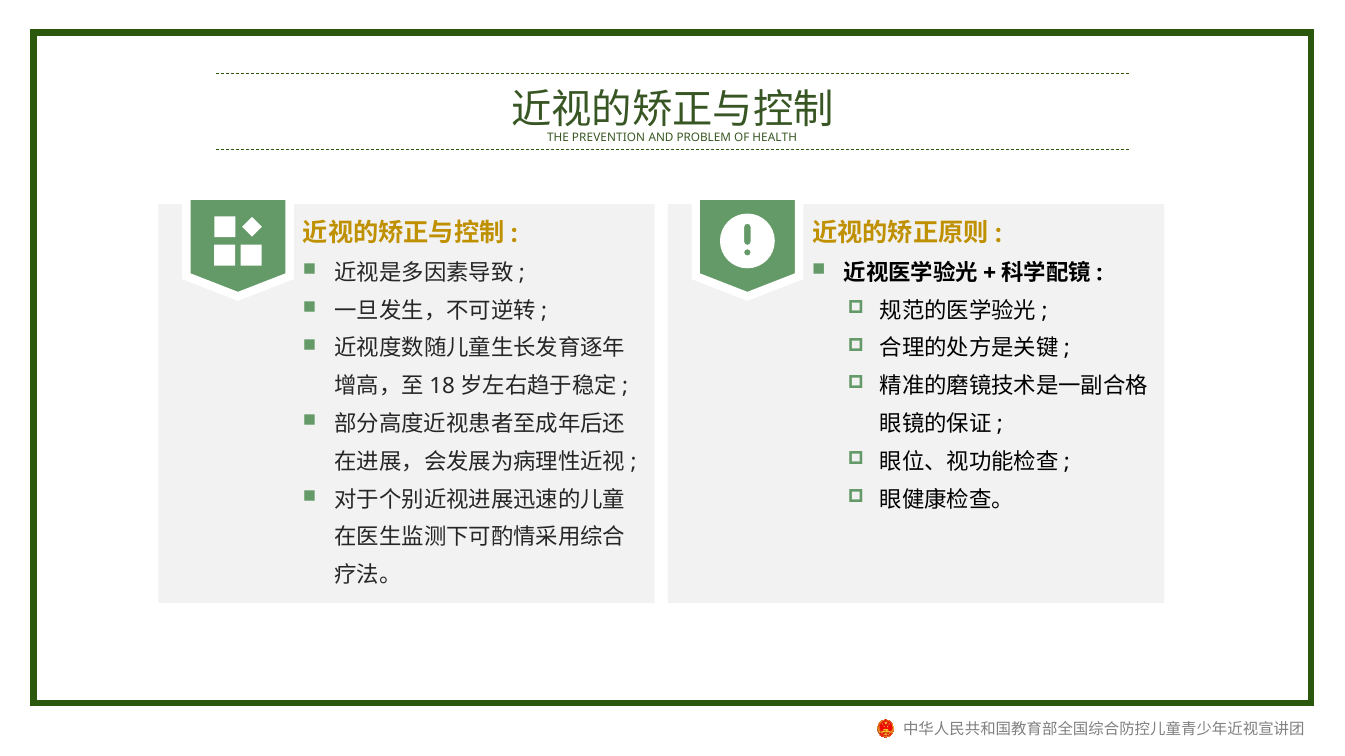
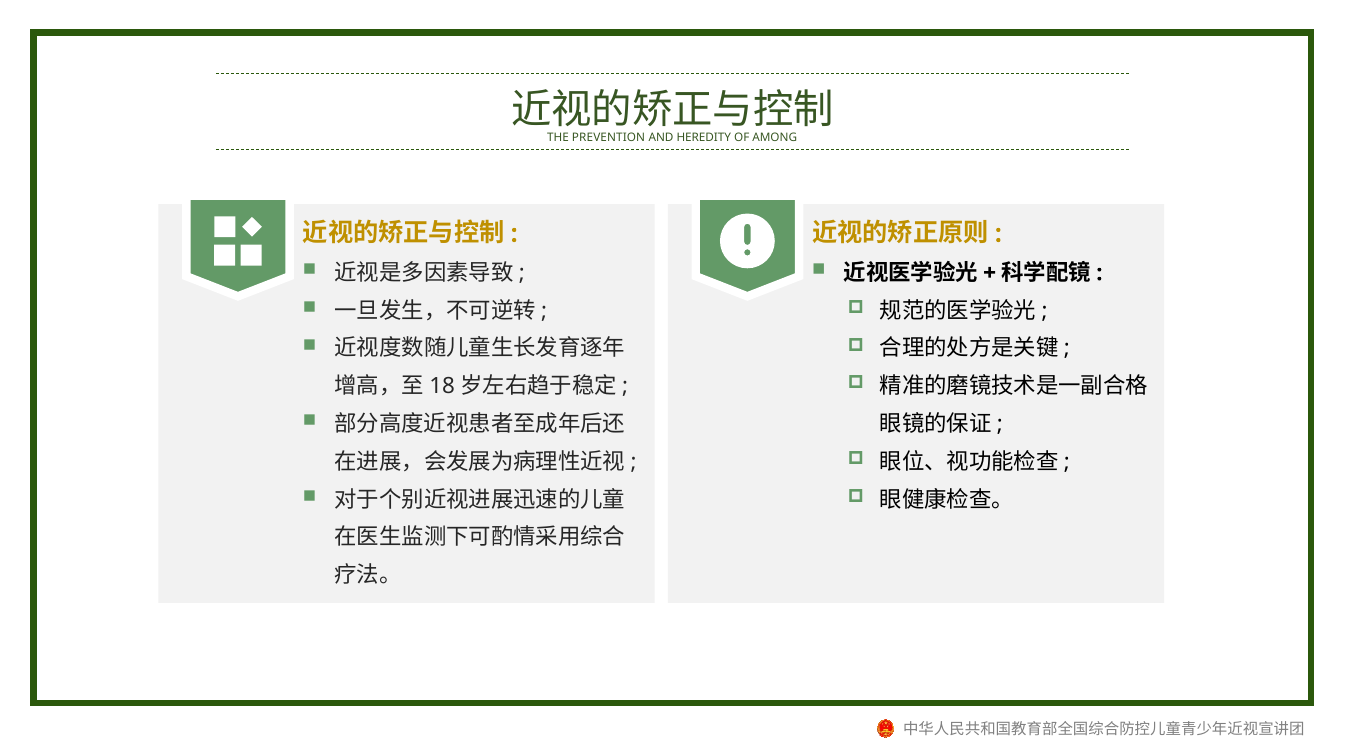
PROBLEM: PROBLEM -> HEREDITY
HEALTH: HEALTH -> AMONG
